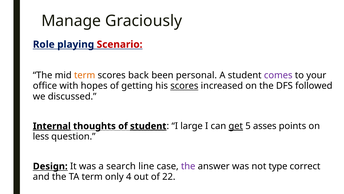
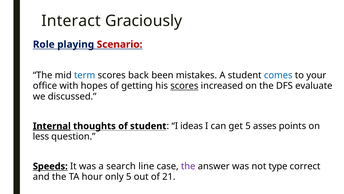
Manage: Manage -> Interact
term at (85, 75) colour: orange -> blue
personal: personal -> mistakes
comes colour: purple -> blue
followed: followed -> evaluate
student at (148, 126) underline: present -> none
large: large -> ideas
get underline: present -> none
Design: Design -> Speeds
TA term: term -> hour
only 4: 4 -> 5
22: 22 -> 21
